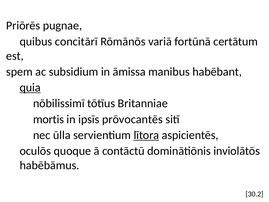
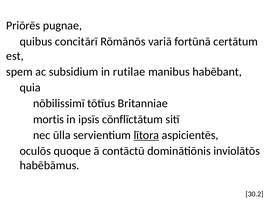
āmissa: āmissa -> rutilae
quia underline: present -> none
prōvocantēs: prōvocantēs -> cōnflīctātum
